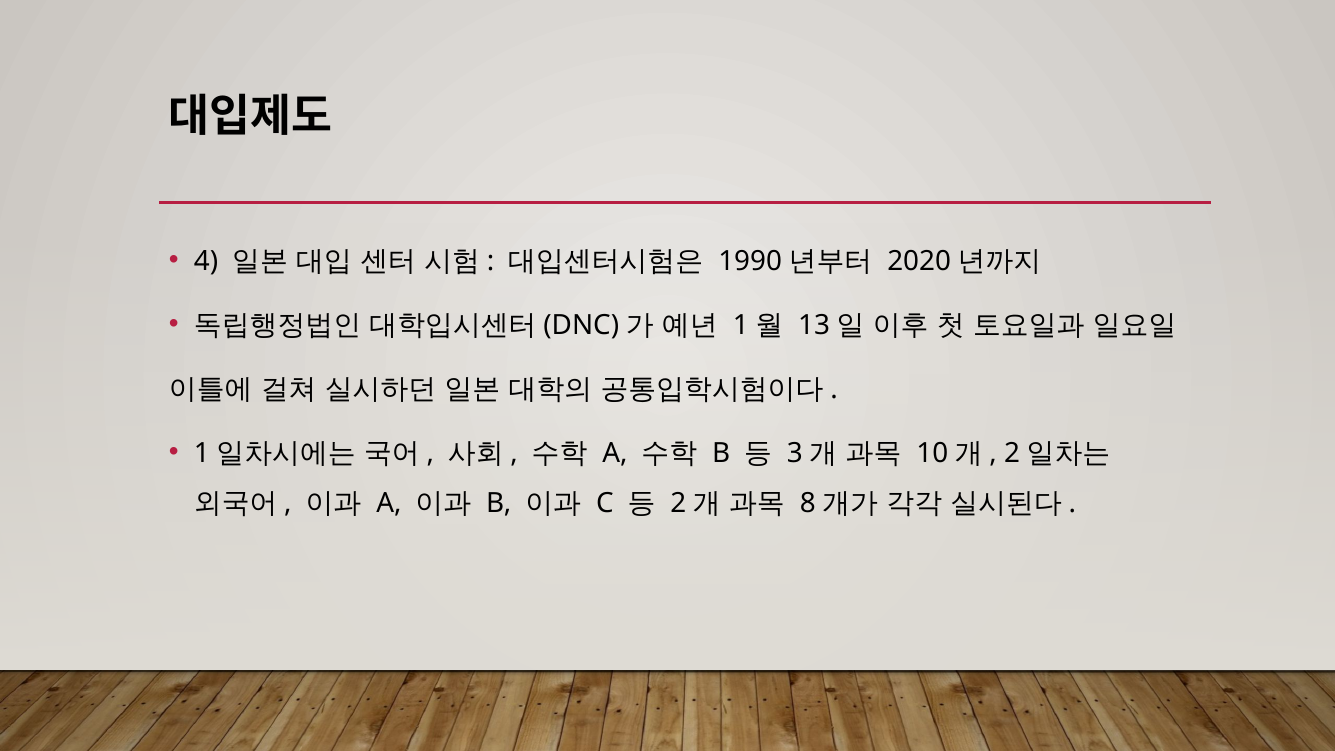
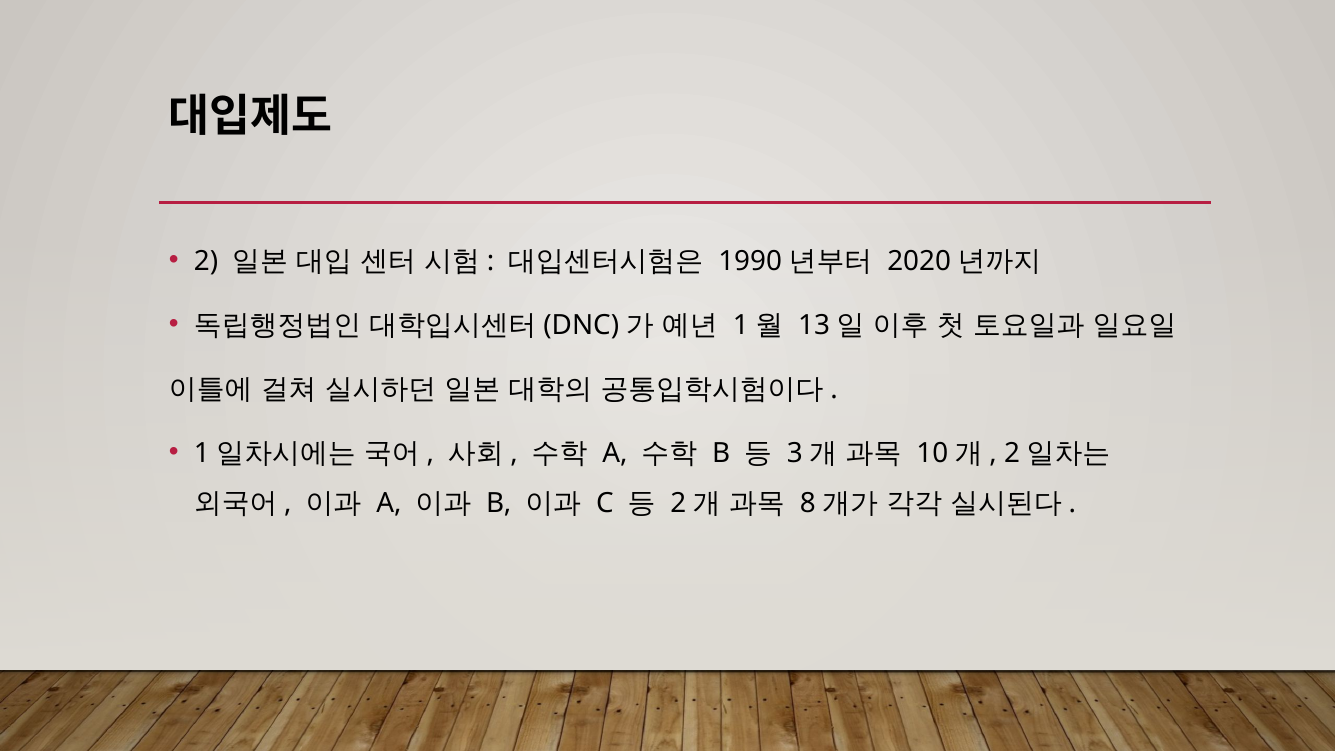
4: 4 -> 2
